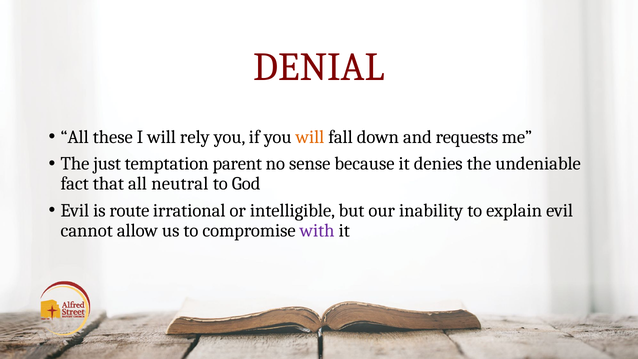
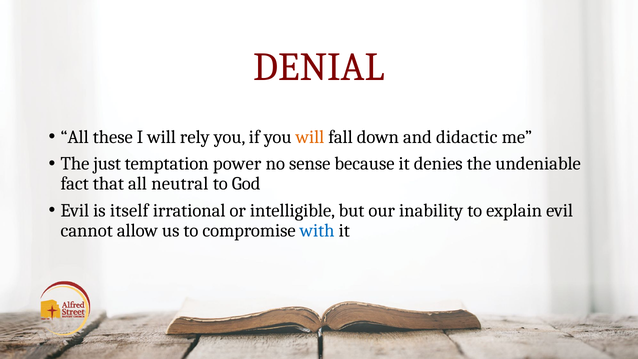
requests: requests -> didactic
parent: parent -> power
route: route -> itself
with colour: purple -> blue
